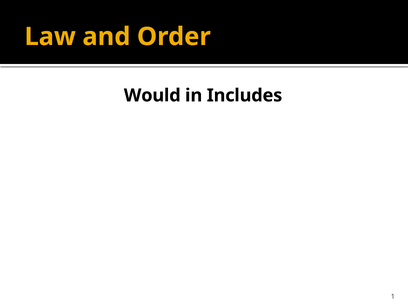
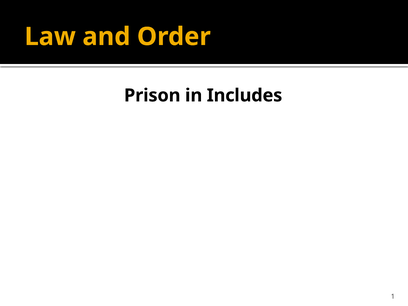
Would: Would -> Prison
